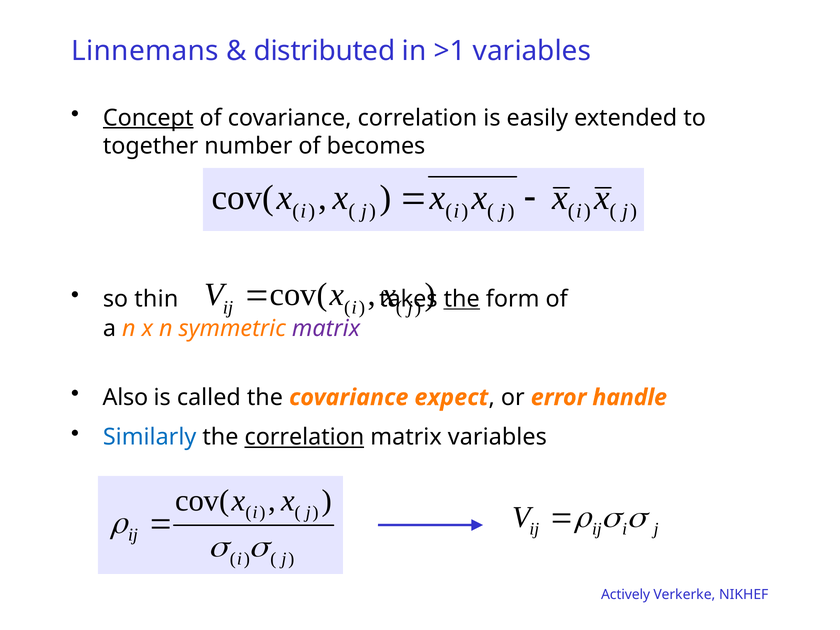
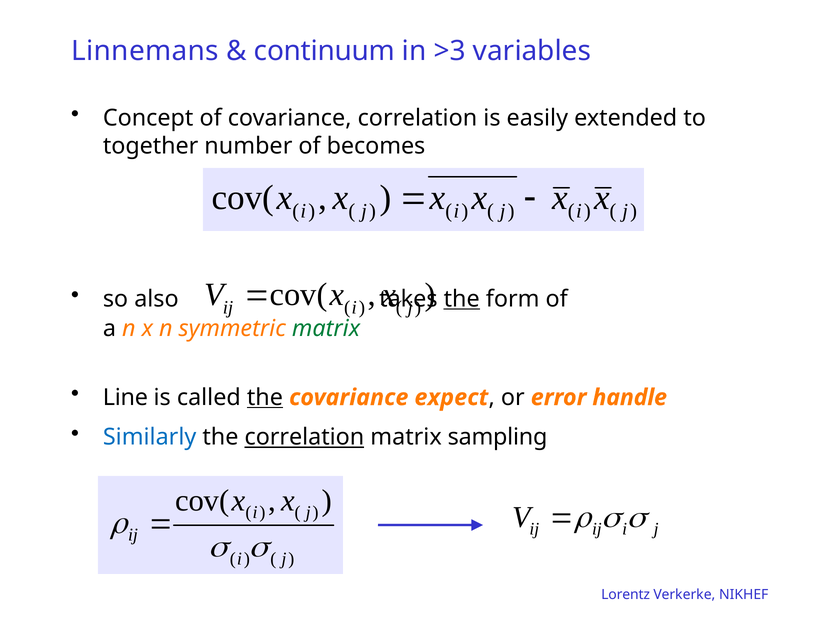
distributed: distributed -> continuum
>1: >1 -> >3
Concept underline: present -> none
thin: thin -> also
matrix at (326, 328) colour: purple -> green
Also: Also -> Line
the at (265, 397) underline: none -> present
matrix variables: variables -> sampling
Actively: Actively -> Lorentz
